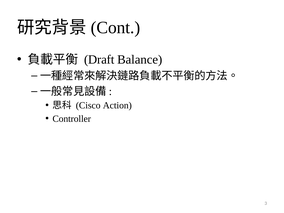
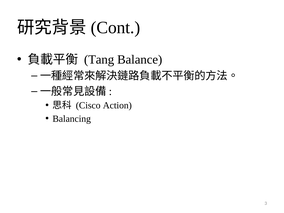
Draft: Draft -> Tang
Controller: Controller -> Balancing
